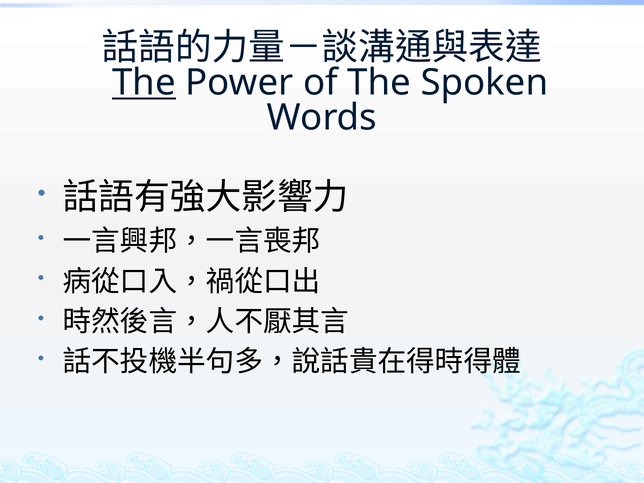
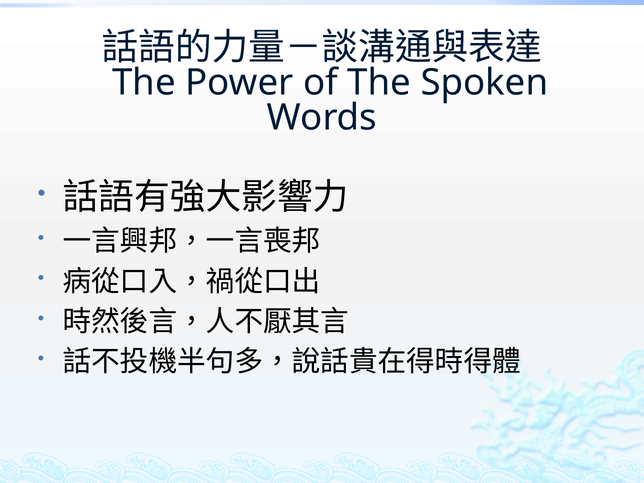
The at (144, 83) underline: present -> none
